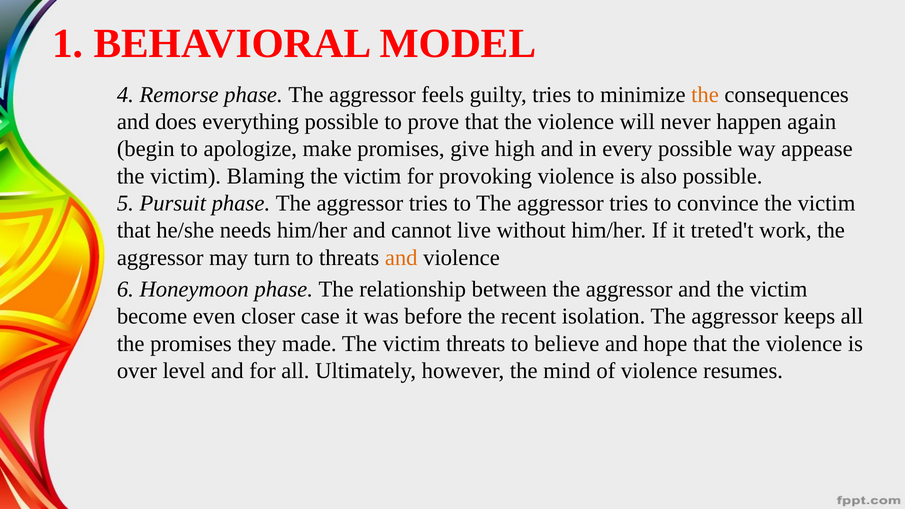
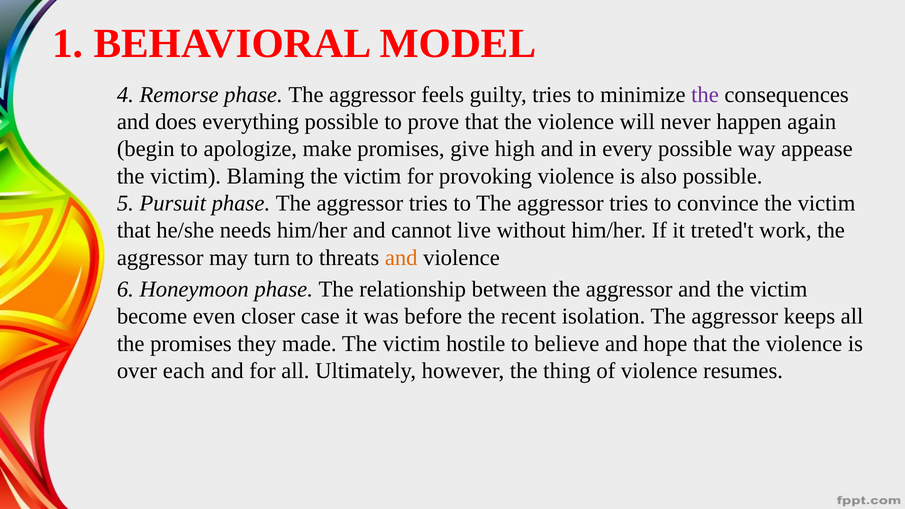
the at (705, 95) colour: orange -> purple
victim threats: threats -> hostile
level: level -> each
mind: mind -> thing
